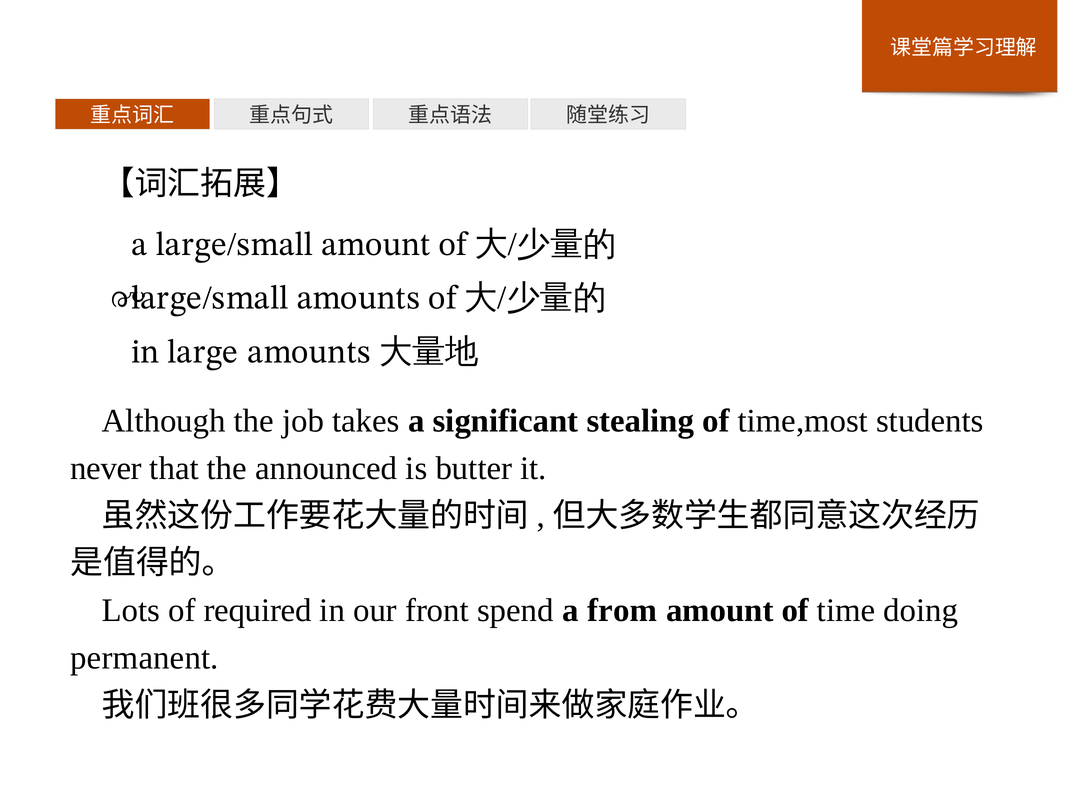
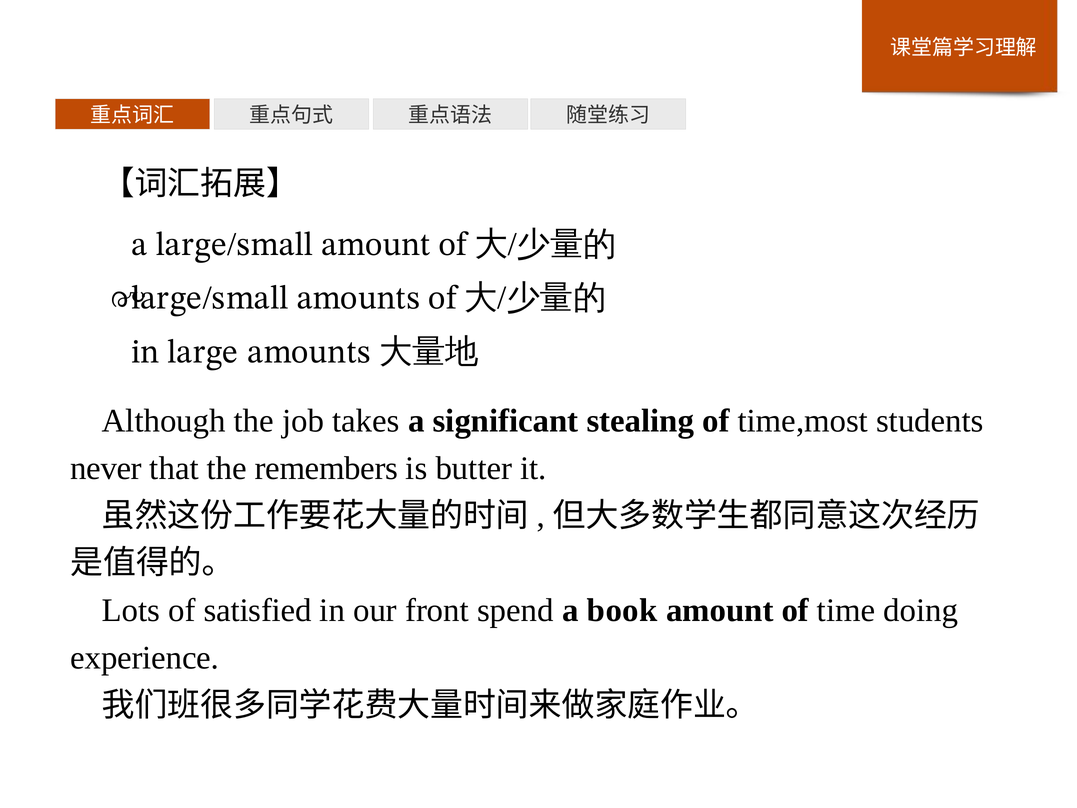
announced: announced -> remembers
required: required -> satisfied
from: from -> book
permanent: permanent -> experience
